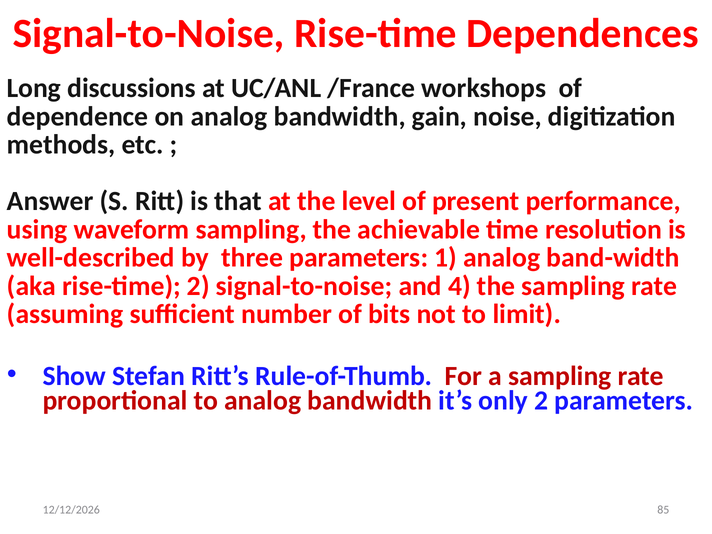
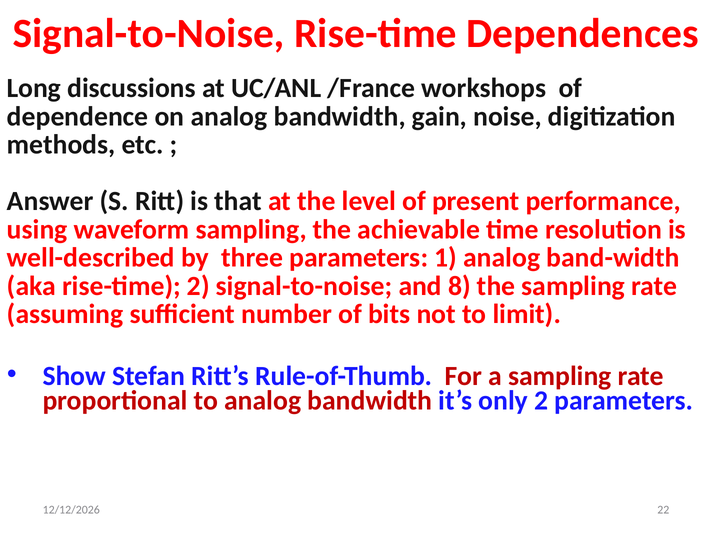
4: 4 -> 8
85: 85 -> 22
